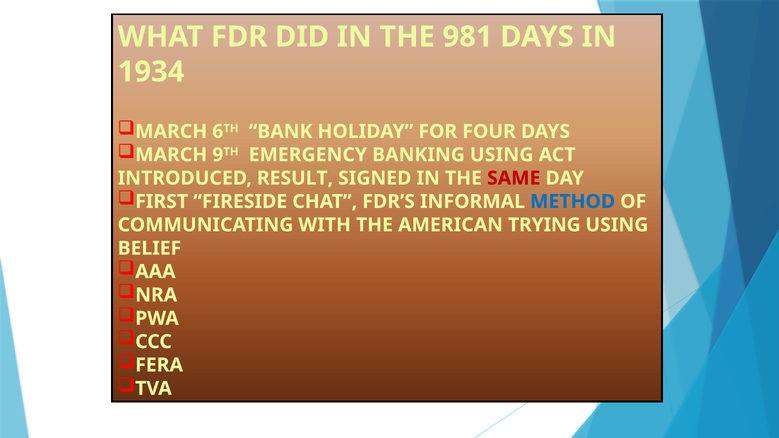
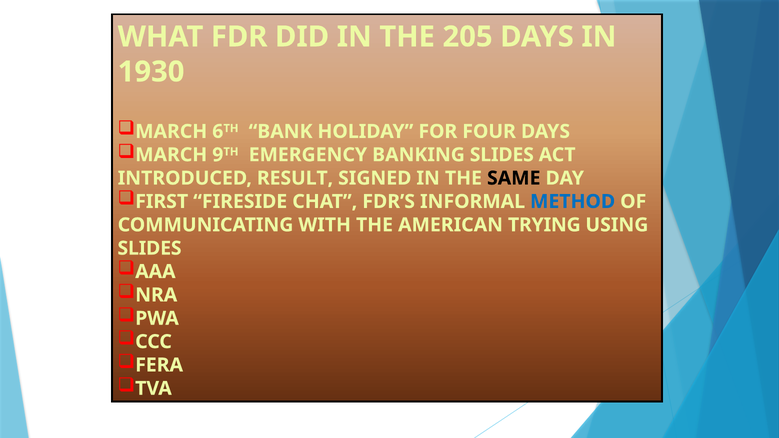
981: 981 -> 205
1934: 1934 -> 1930
BANKING USING: USING -> SLIDES
SAME colour: red -> black
BELIEF at (149, 248): BELIEF -> SLIDES
